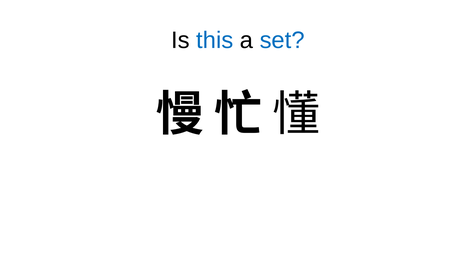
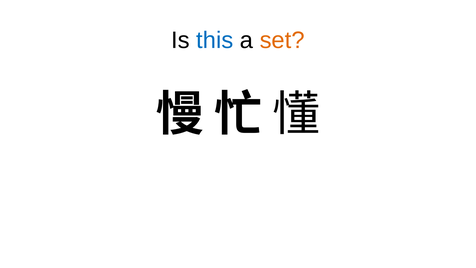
set colour: blue -> orange
